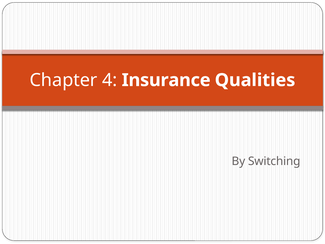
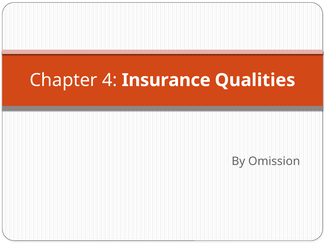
Switching: Switching -> Omission
